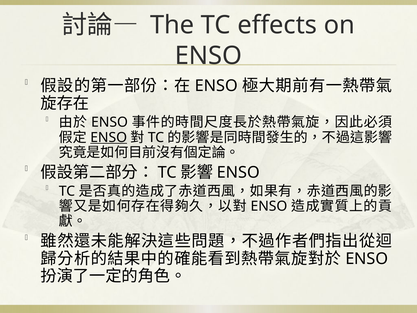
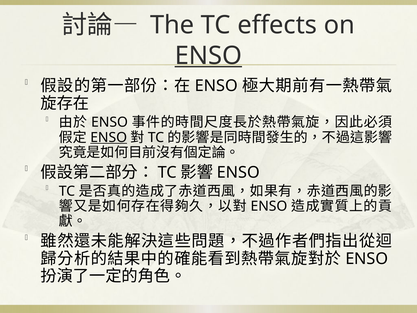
ENSO at (208, 56) underline: none -> present
